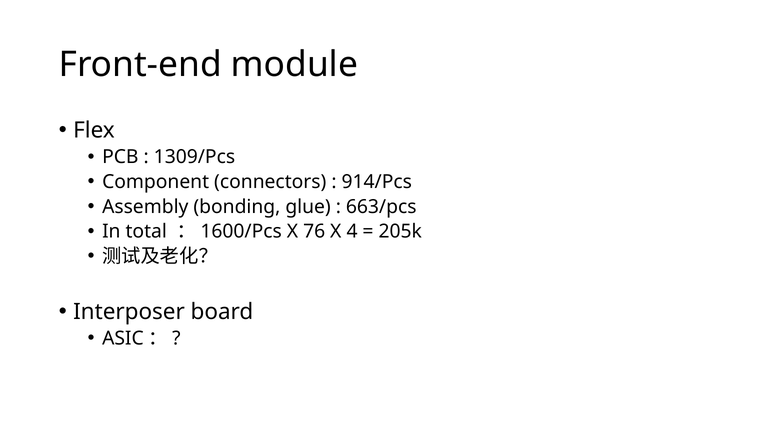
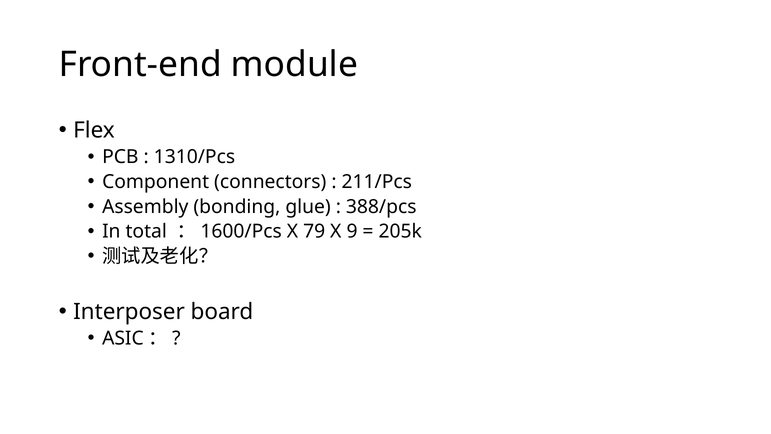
1309/Pcs: 1309/Pcs -> 1310/Pcs
914/Pcs: 914/Pcs -> 211/Pcs
663/pcs: 663/pcs -> 388/pcs
76: 76 -> 79
4: 4 -> 9
